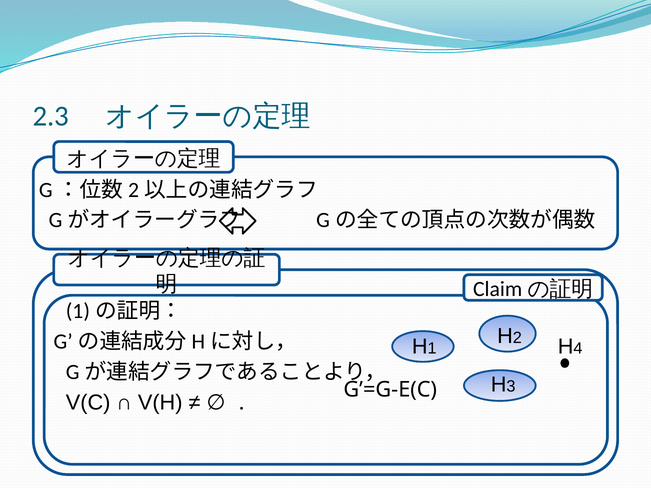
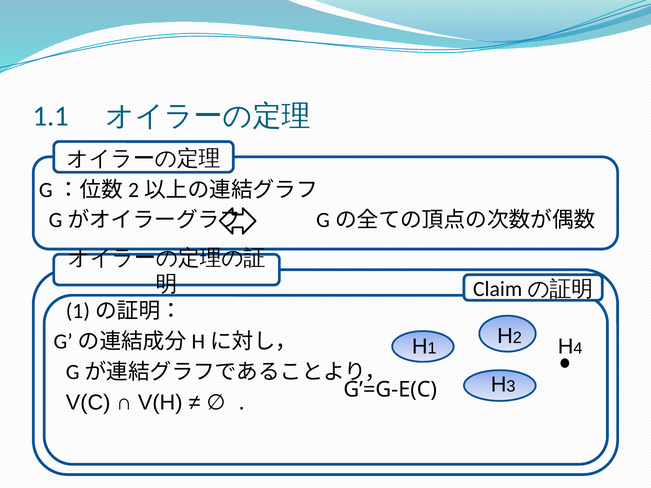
2.3: 2.3 -> 1.1
